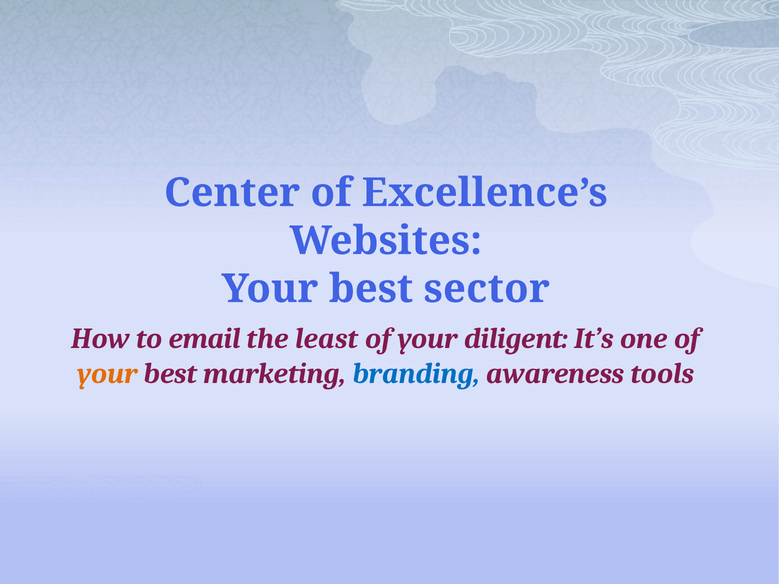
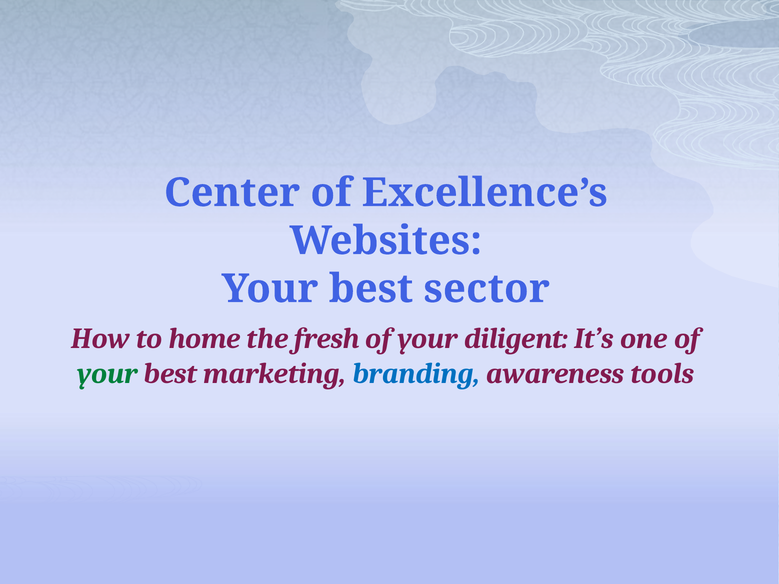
email: email -> home
least: least -> fresh
your at (107, 374) colour: orange -> green
